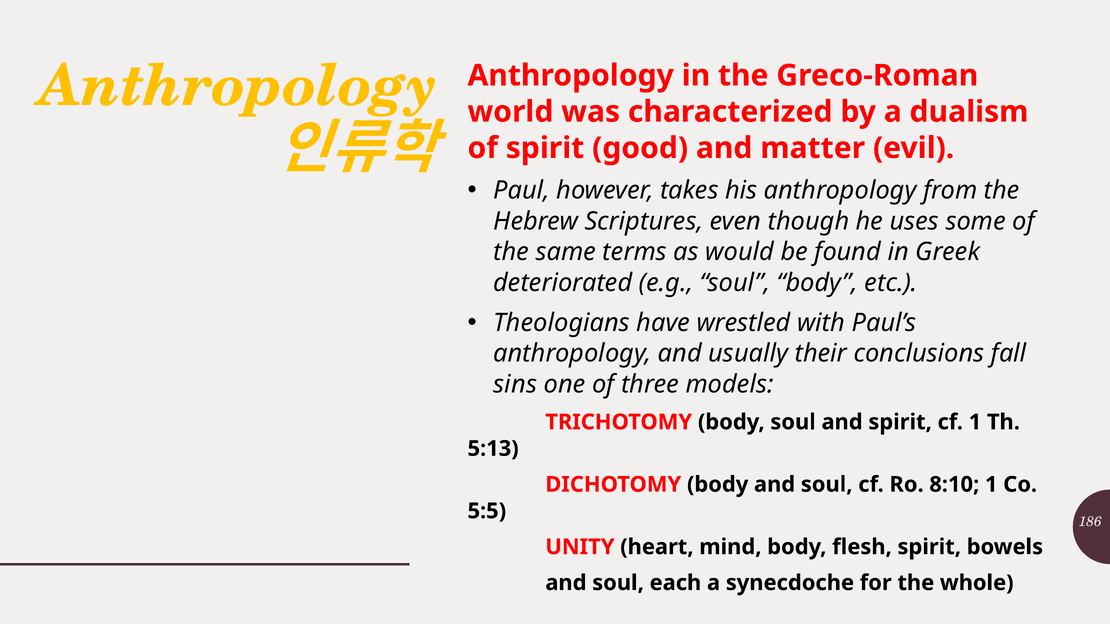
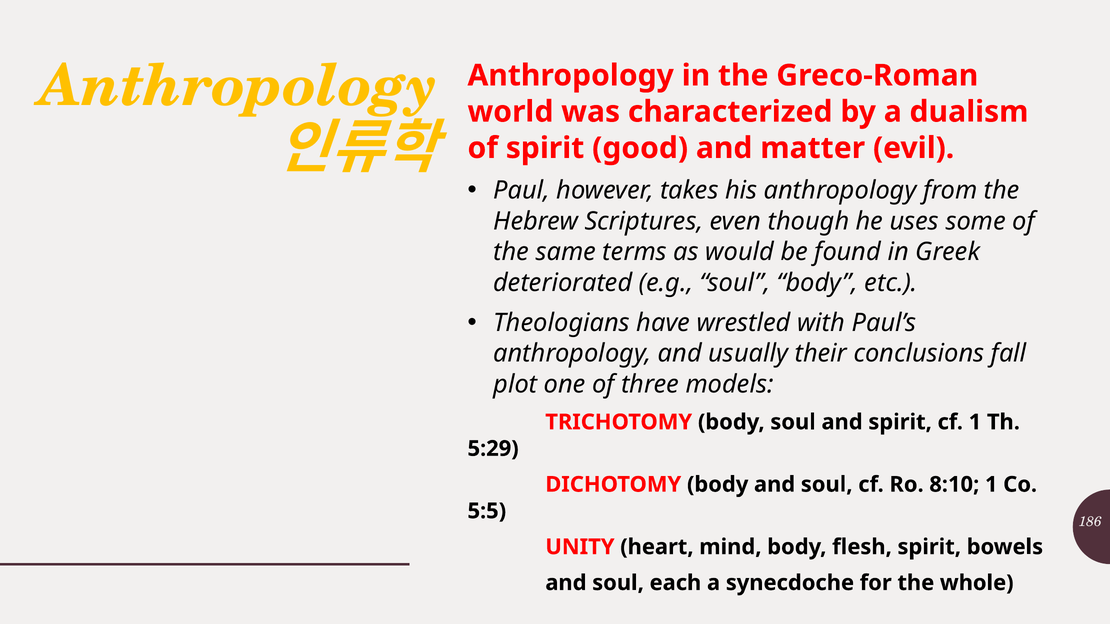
sins: sins -> plot
5:13: 5:13 -> 5:29
